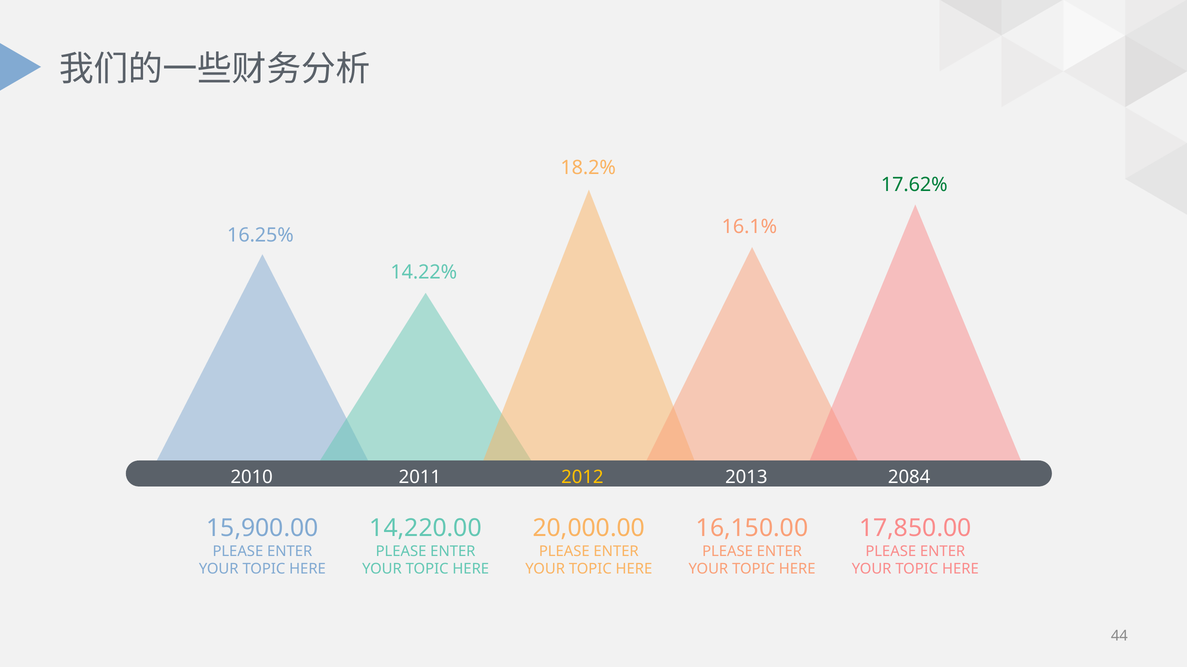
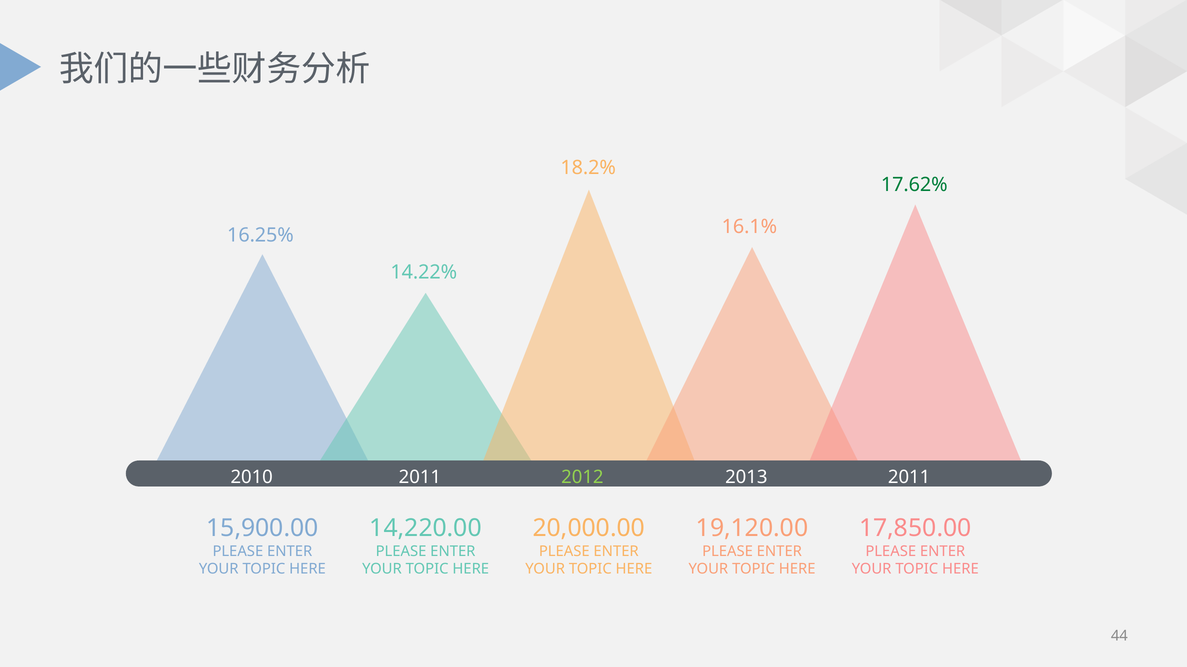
2012 colour: yellow -> light green
2013 2084: 2084 -> 2011
16,150.00: 16,150.00 -> 19,120.00
